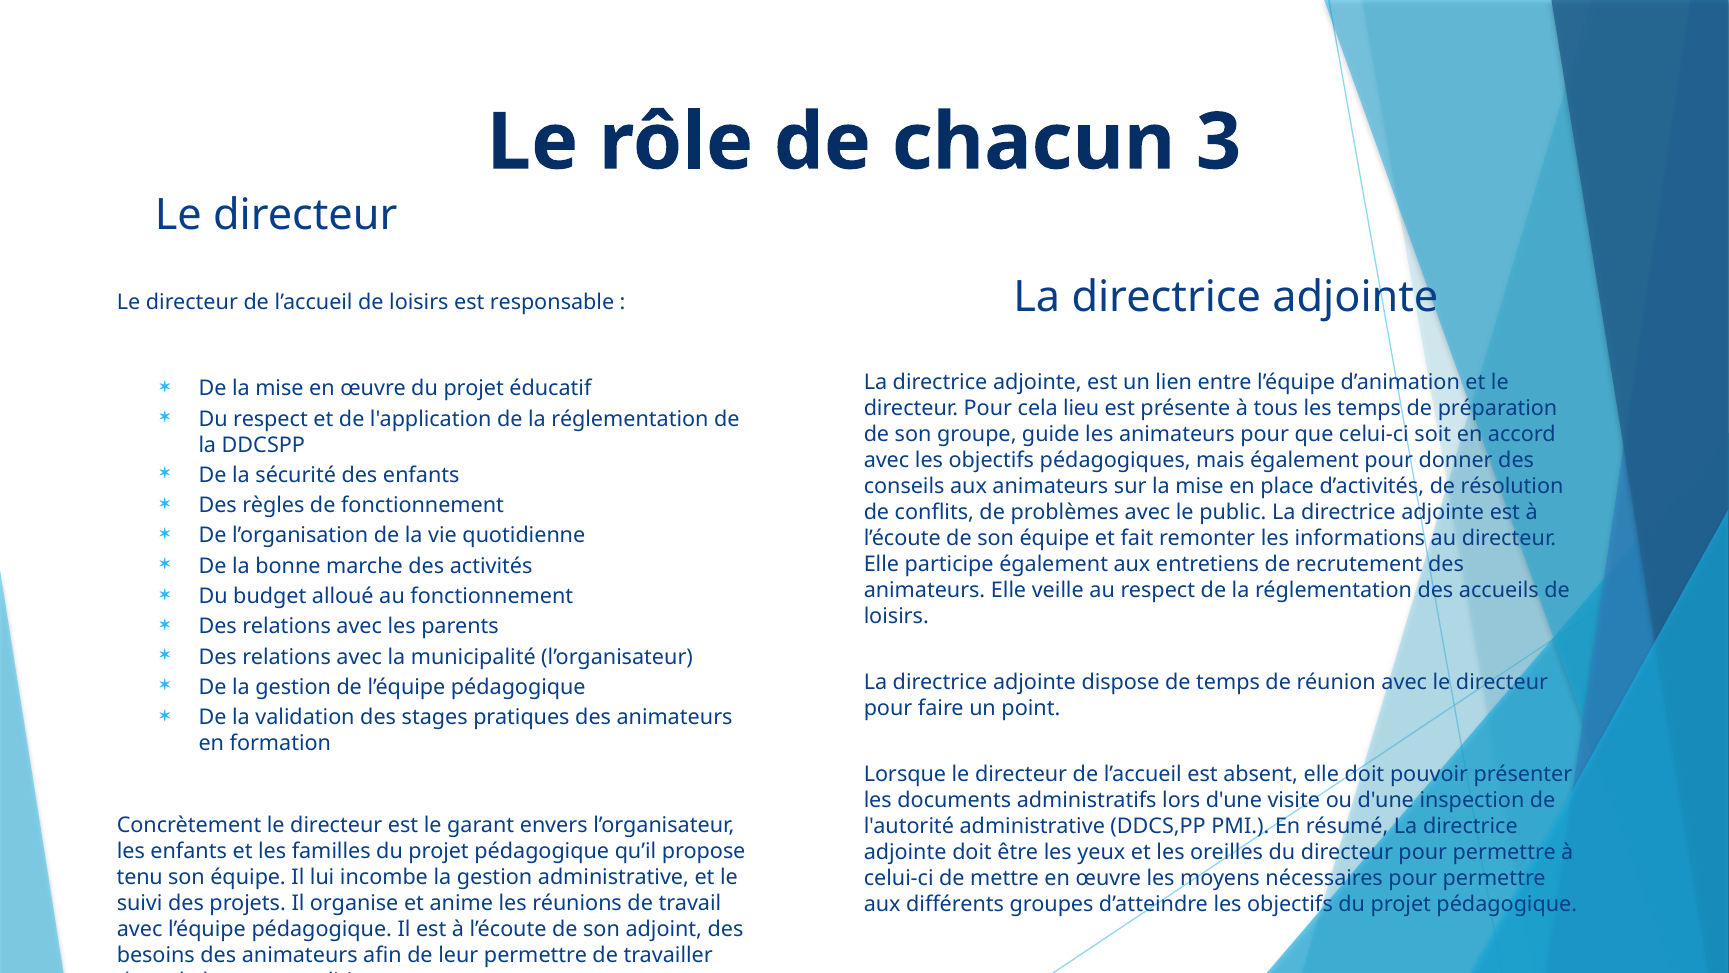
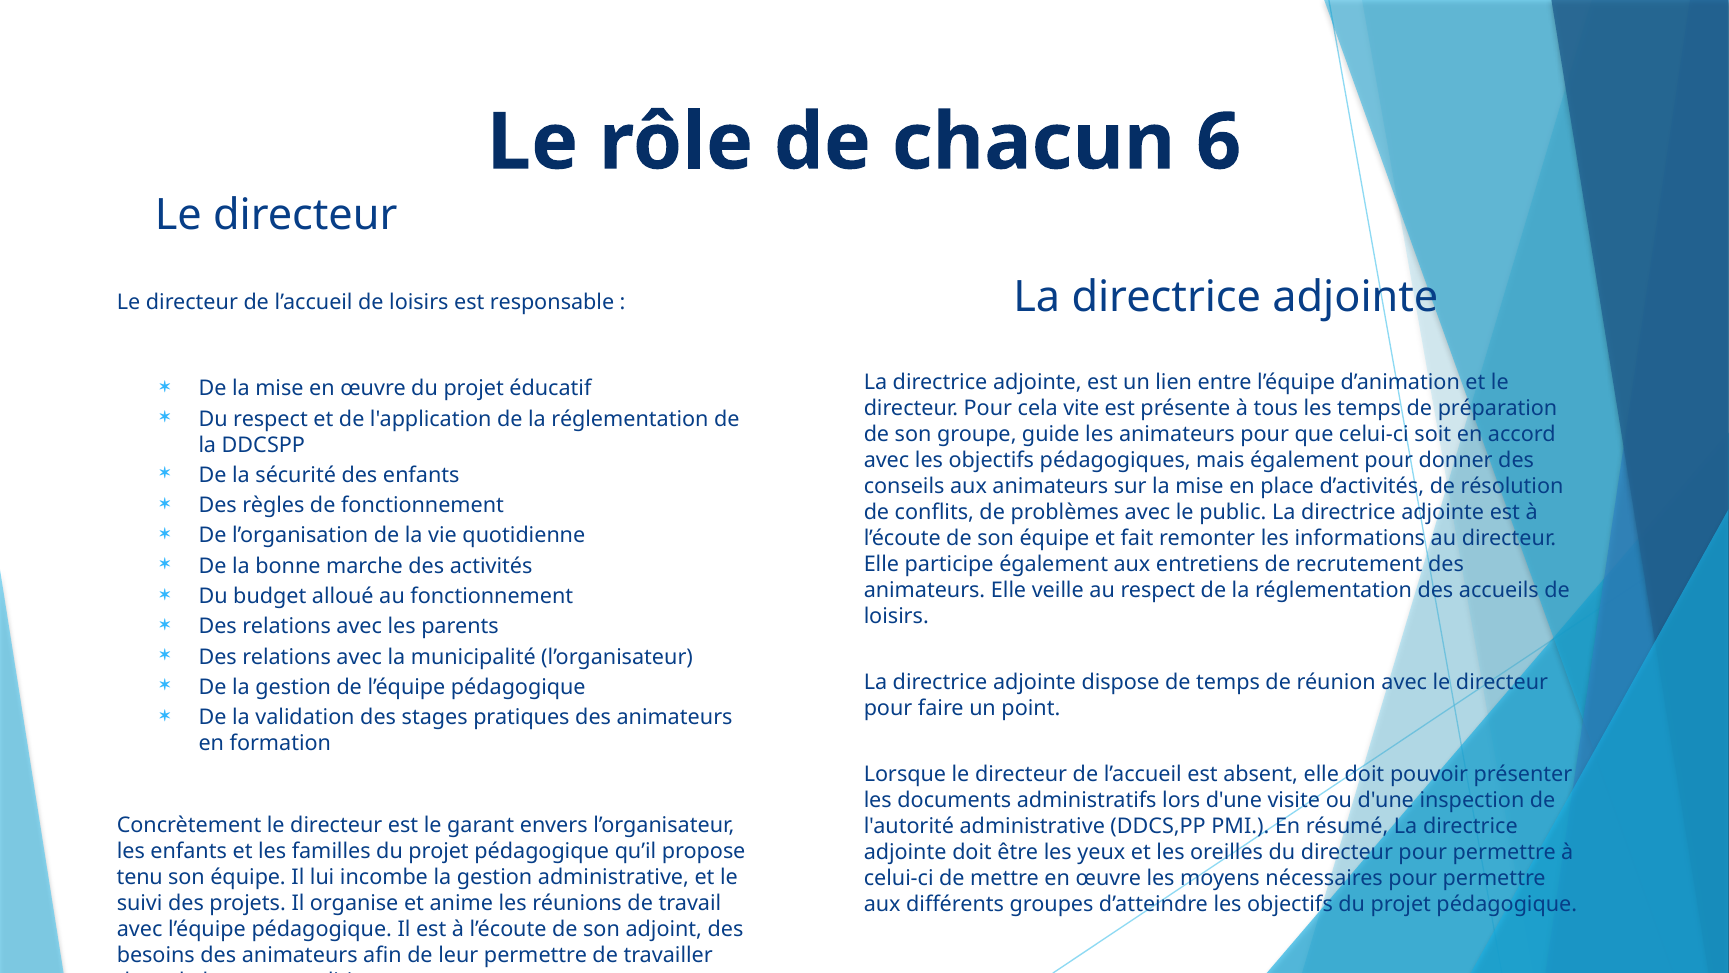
3: 3 -> 6
lieu: lieu -> vite
